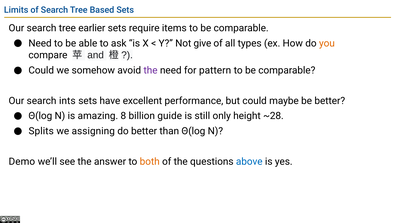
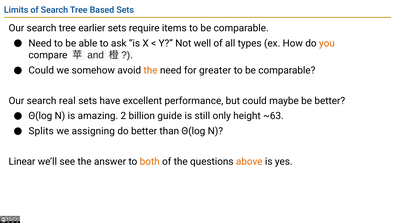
give: give -> well
the at (151, 70) colour: purple -> orange
pattern: pattern -> greater
ints: ints -> real
8: 8 -> 2
~28: ~28 -> ~63
Demo: Demo -> Linear
above colour: blue -> orange
